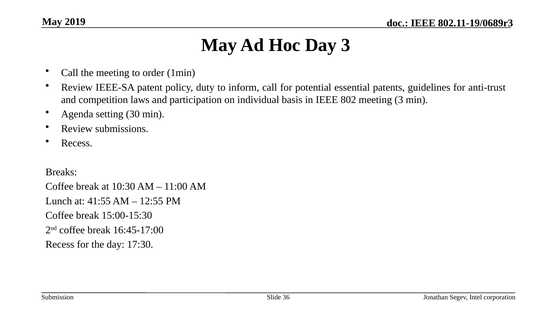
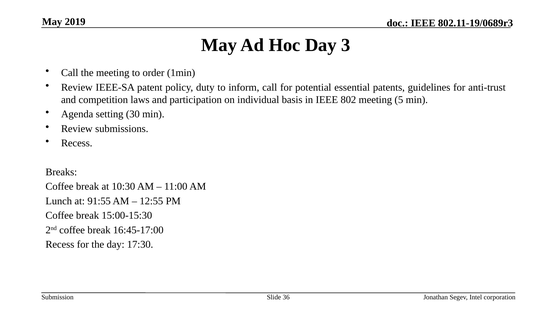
meeting 3: 3 -> 5
41:55: 41:55 -> 91:55
